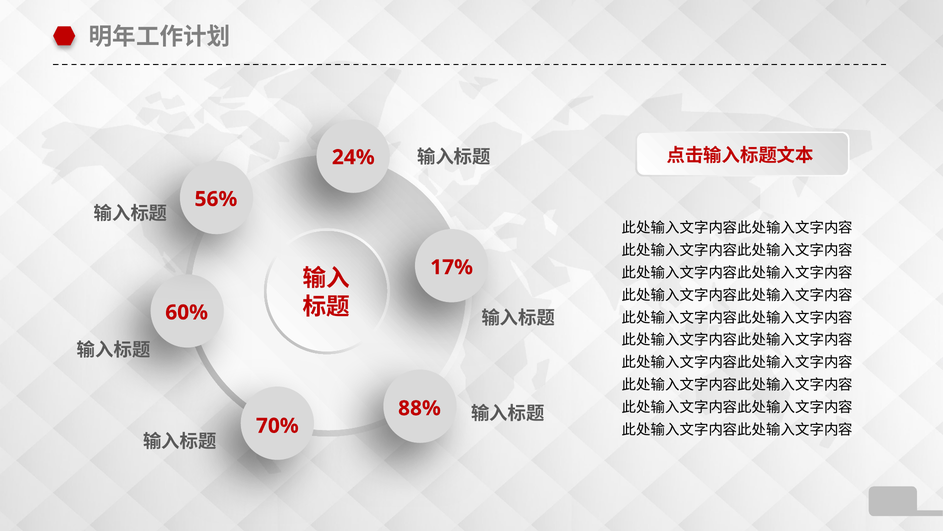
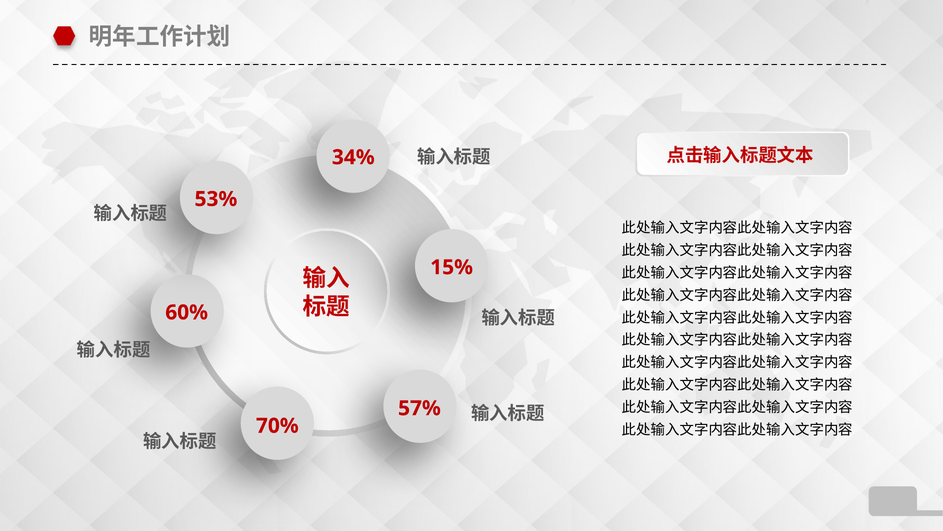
24%: 24% -> 34%
56%: 56% -> 53%
17%: 17% -> 15%
88%: 88% -> 57%
